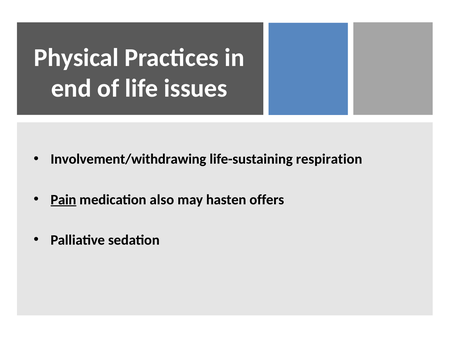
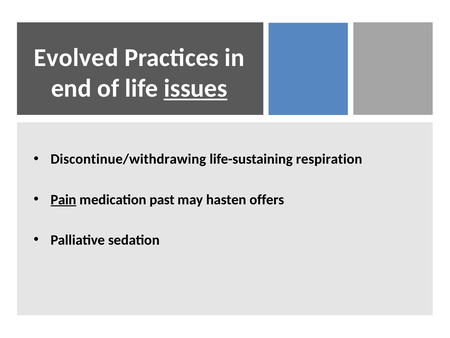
Physical: Physical -> Evolved
issues underline: none -> present
Involvement/withdrawing: Involvement/withdrawing -> Discontinue/withdrawing
also: also -> past
